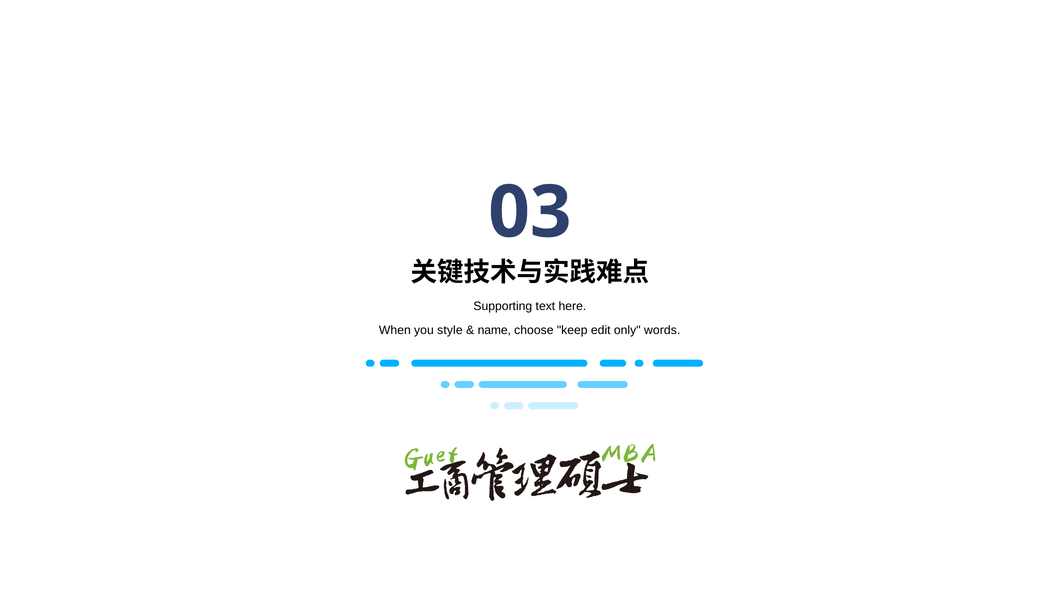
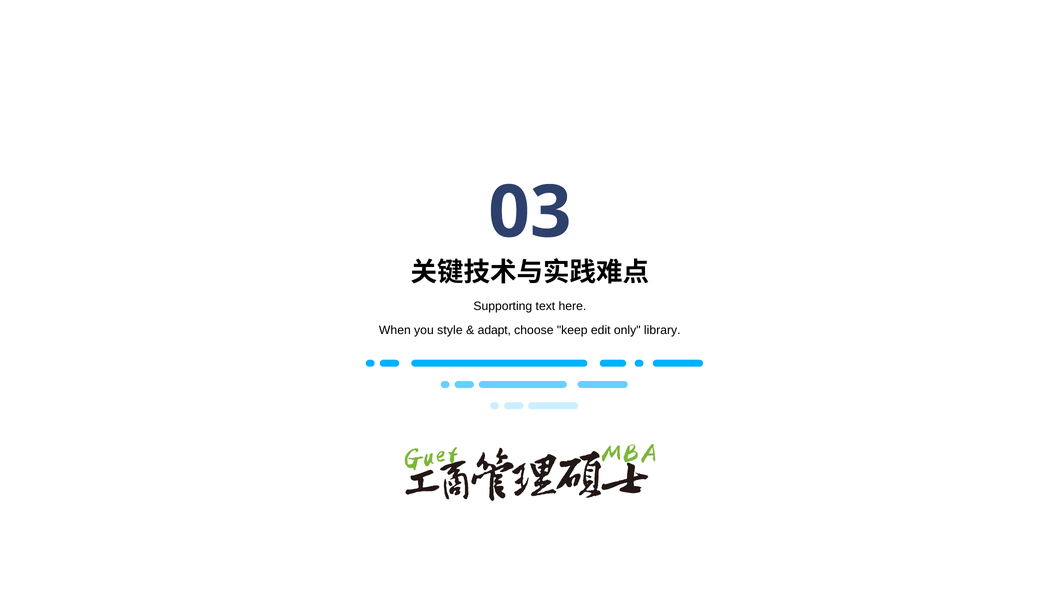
name: name -> adapt
words: words -> library
